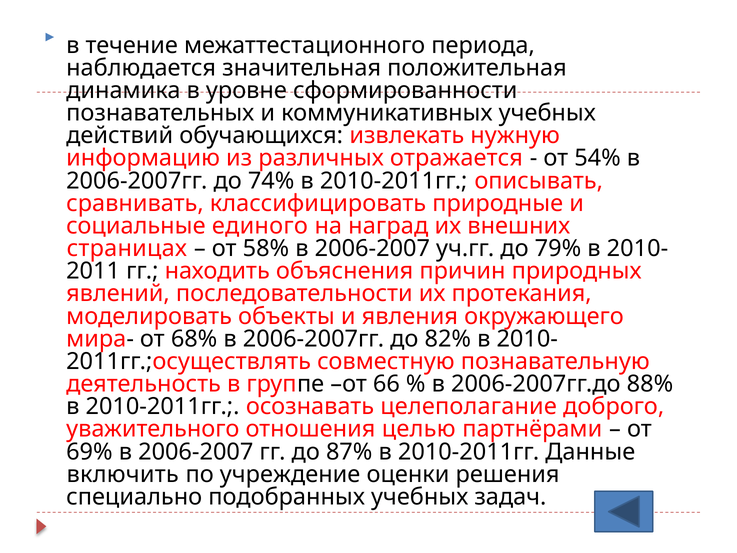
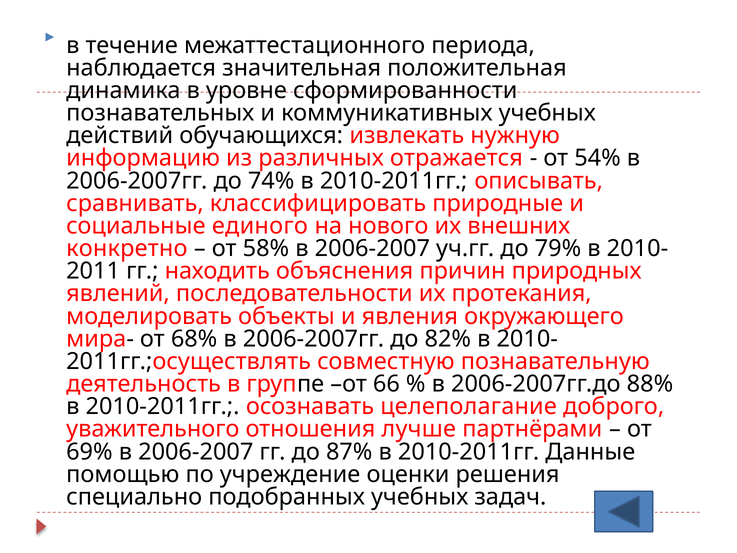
наград: наград -> нового
страницах: страницах -> конкретно
целью: целью -> лучше
включить: включить -> помощью
